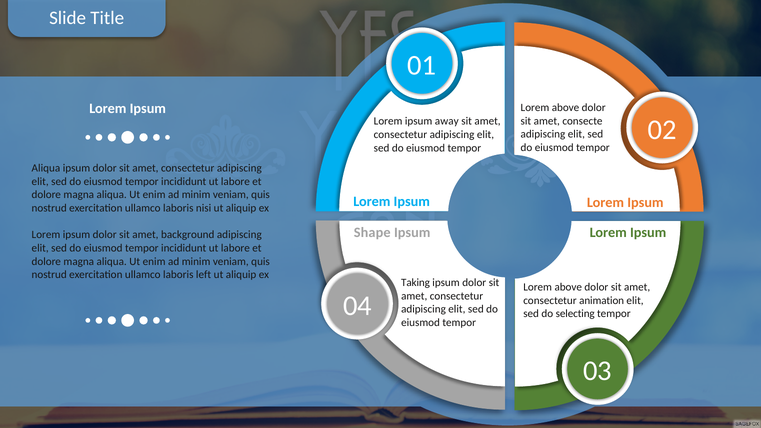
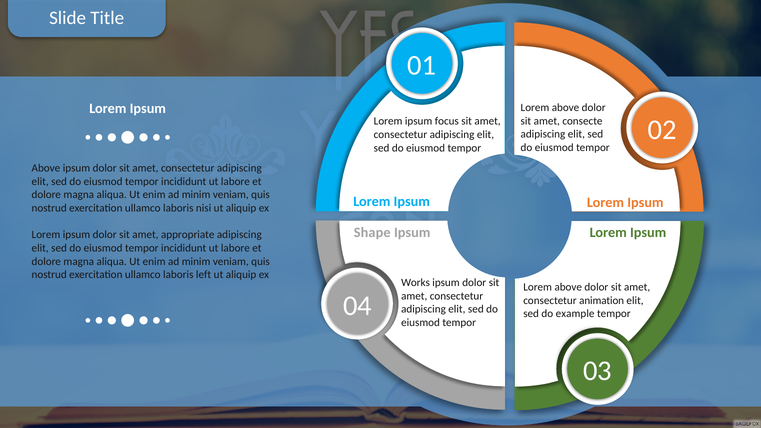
away: away -> focus
Aliqua at (46, 168): Aliqua -> Above
background: background -> appropriate
Taking: Taking -> Works
selecting: selecting -> example
